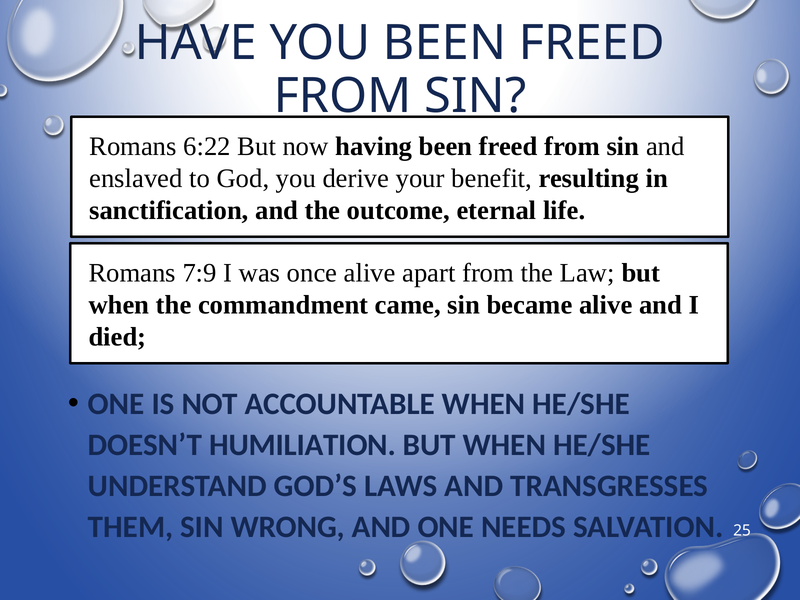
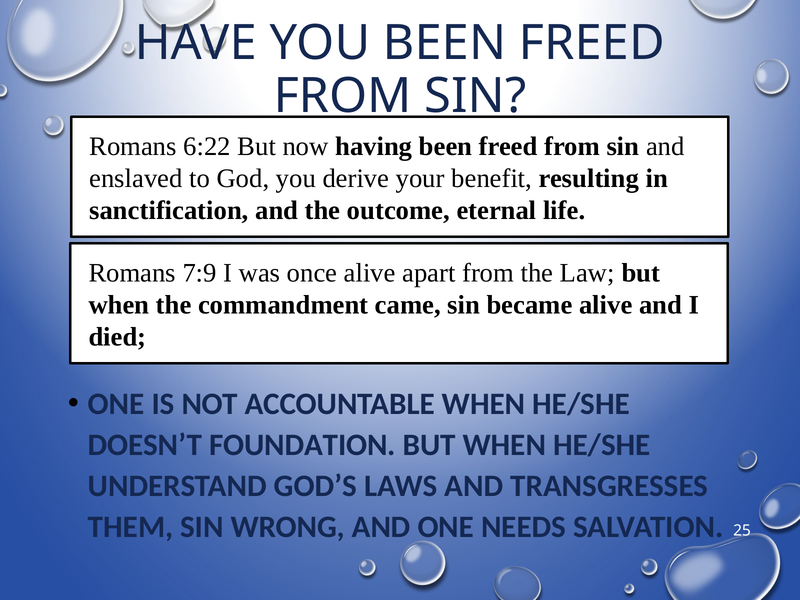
HUMILIATION: HUMILIATION -> FOUNDATION
